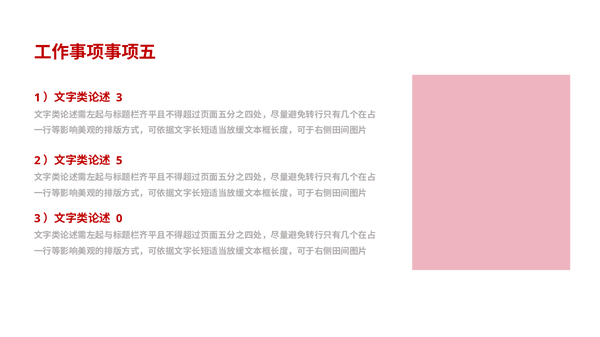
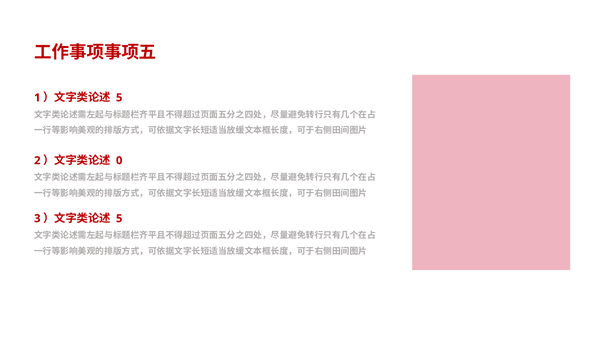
3 at (119, 98): 3 -> 5
5: 5 -> 0
0 at (119, 219): 0 -> 5
